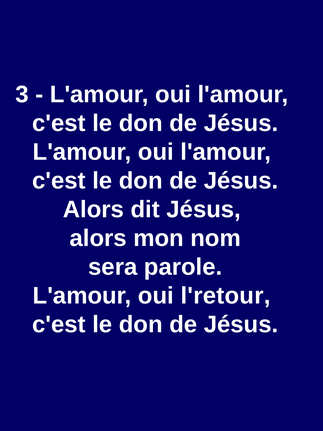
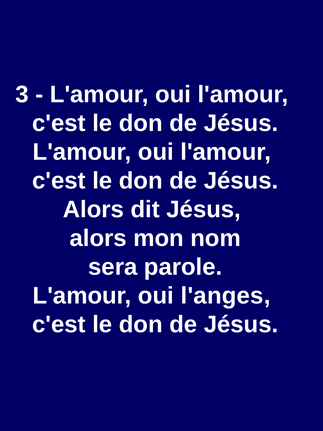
l'retour: l'retour -> l'anges
